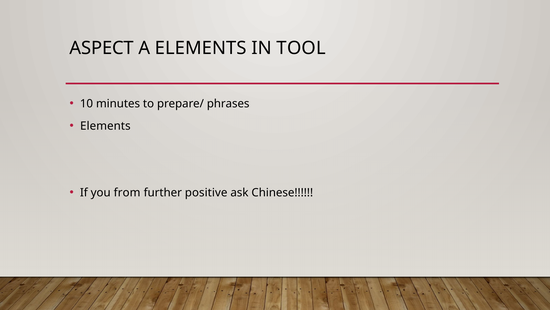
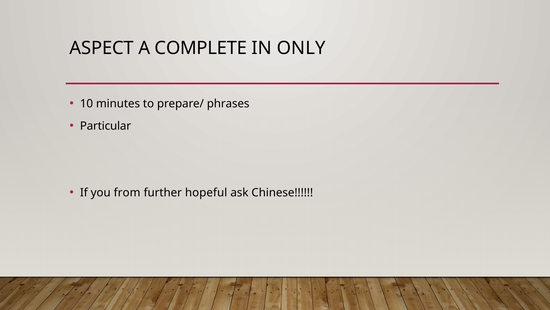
A ELEMENTS: ELEMENTS -> COMPLETE
TOOL: TOOL -> ONLY
Elements at (105, 126): Elements -> Particular
positive: positive -> hopeful
